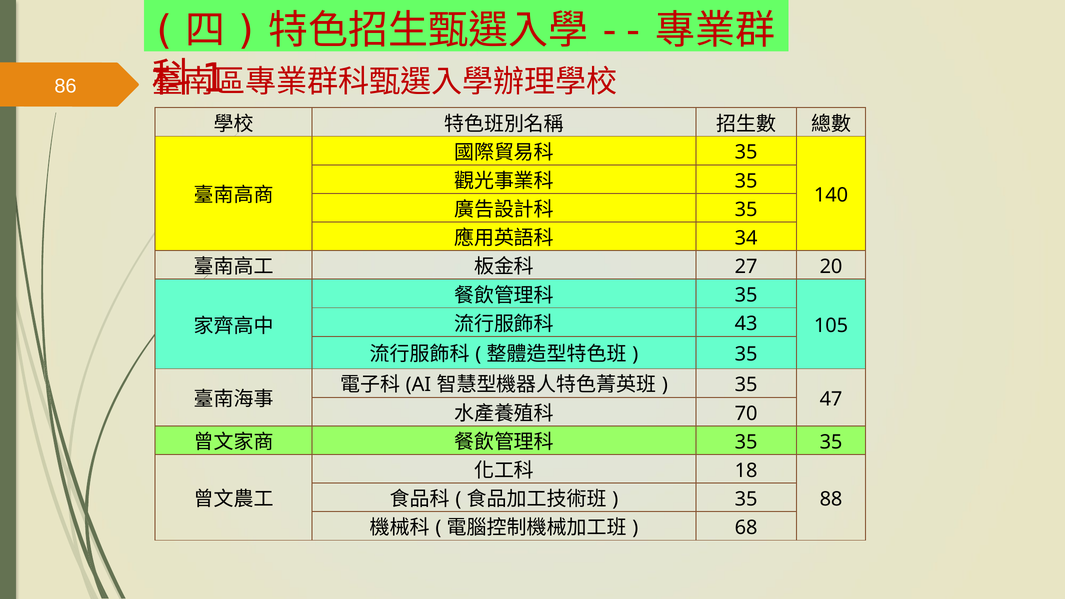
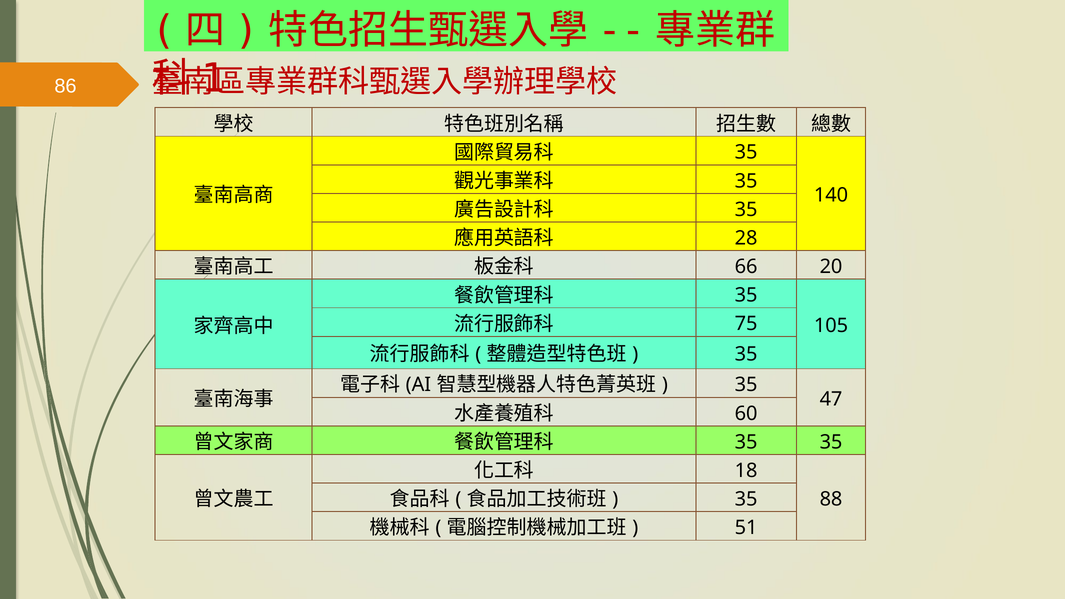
34: 34 -> 28
27: 27 -> 66
43: 43 -> 75
70: 70 -> 60
68: 68 -> 51
